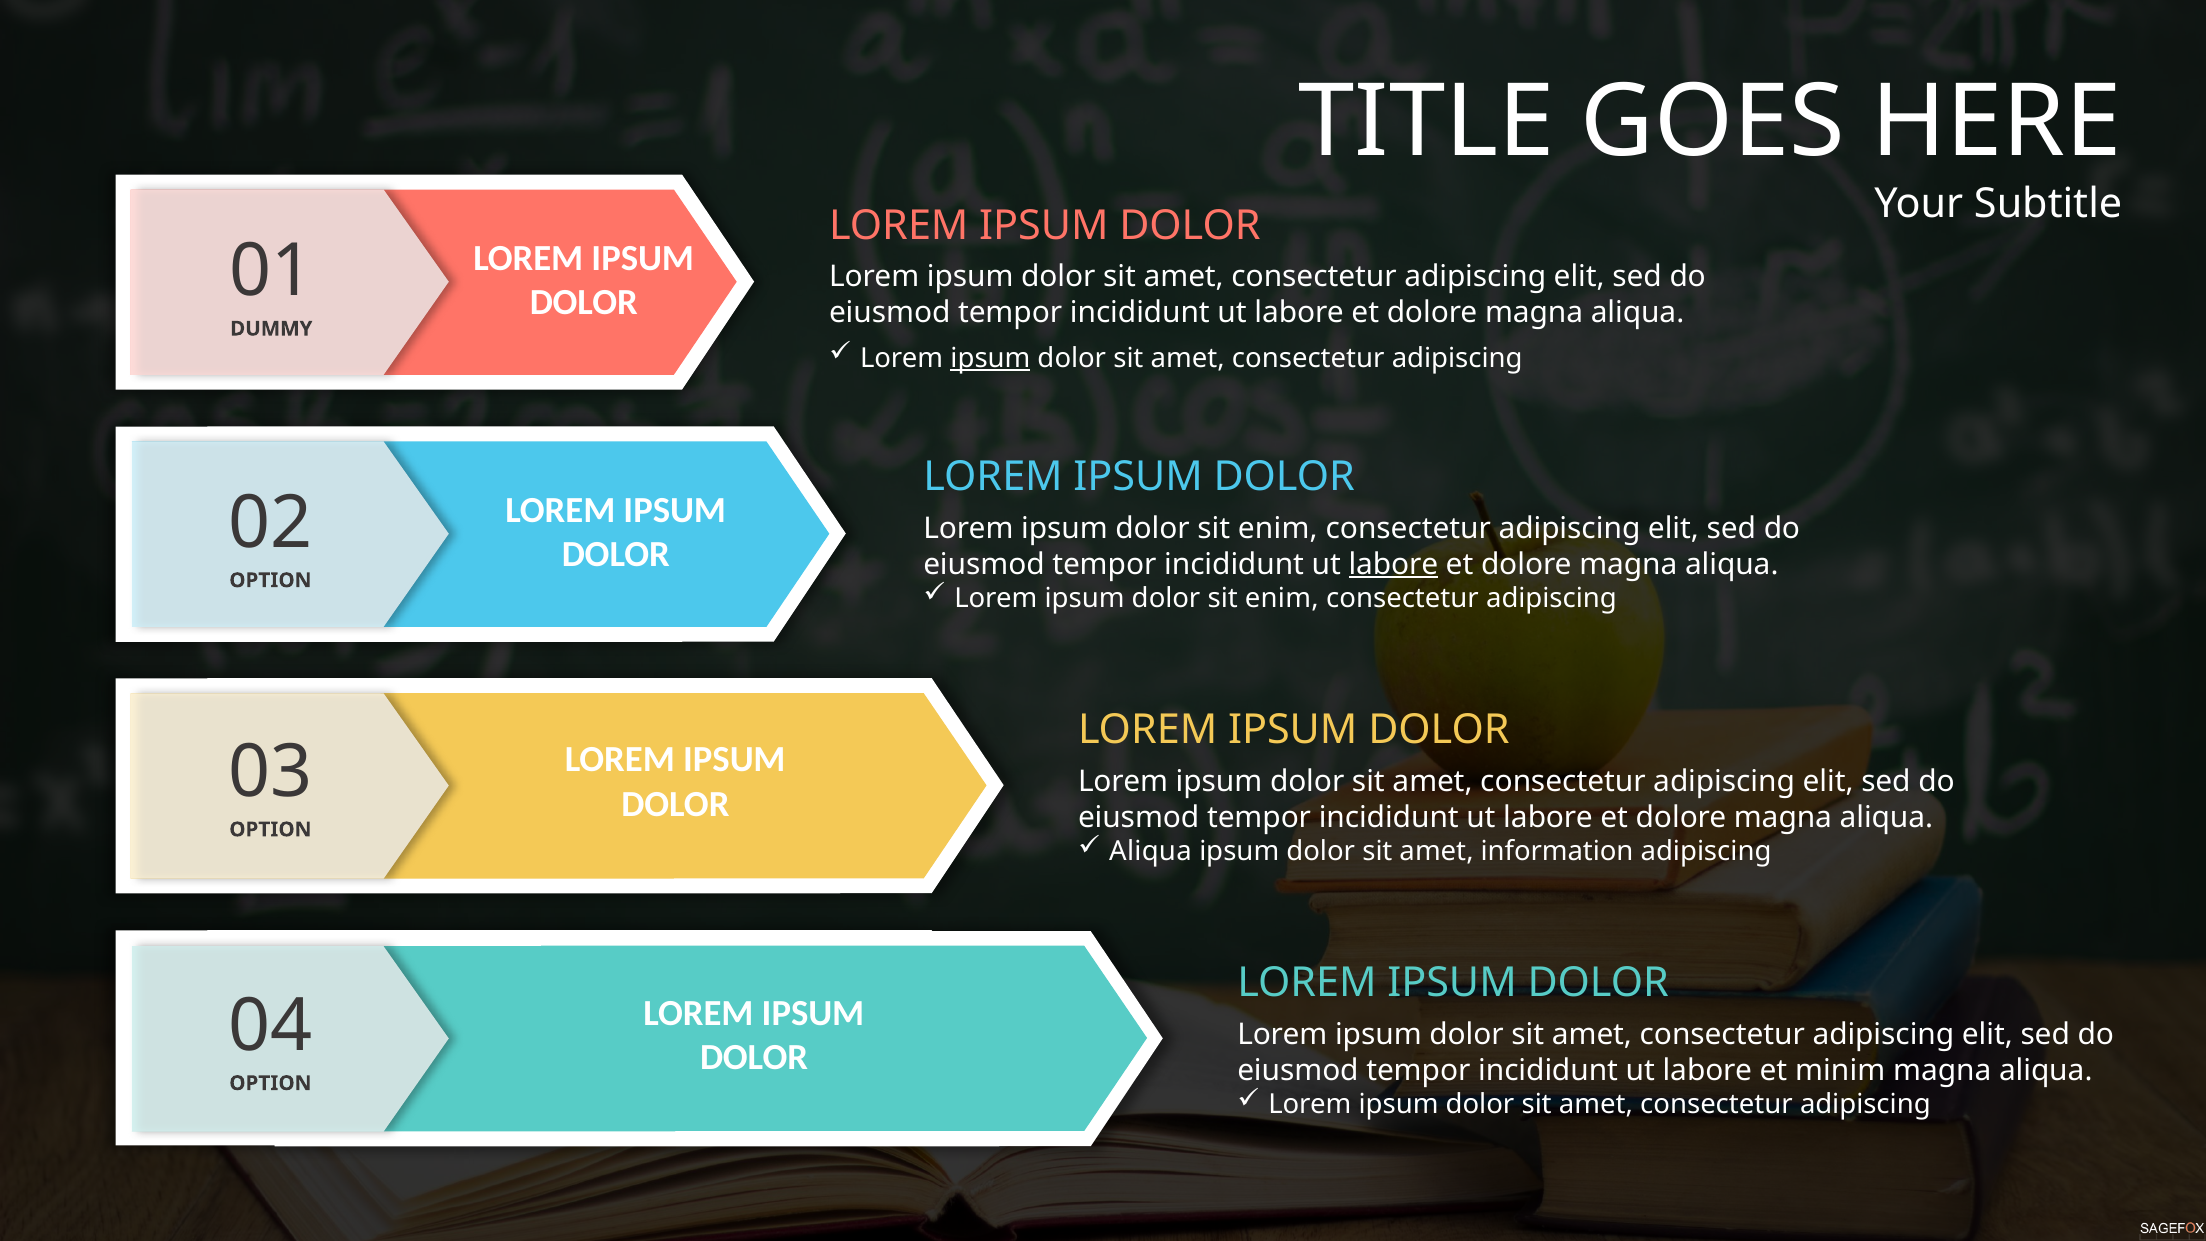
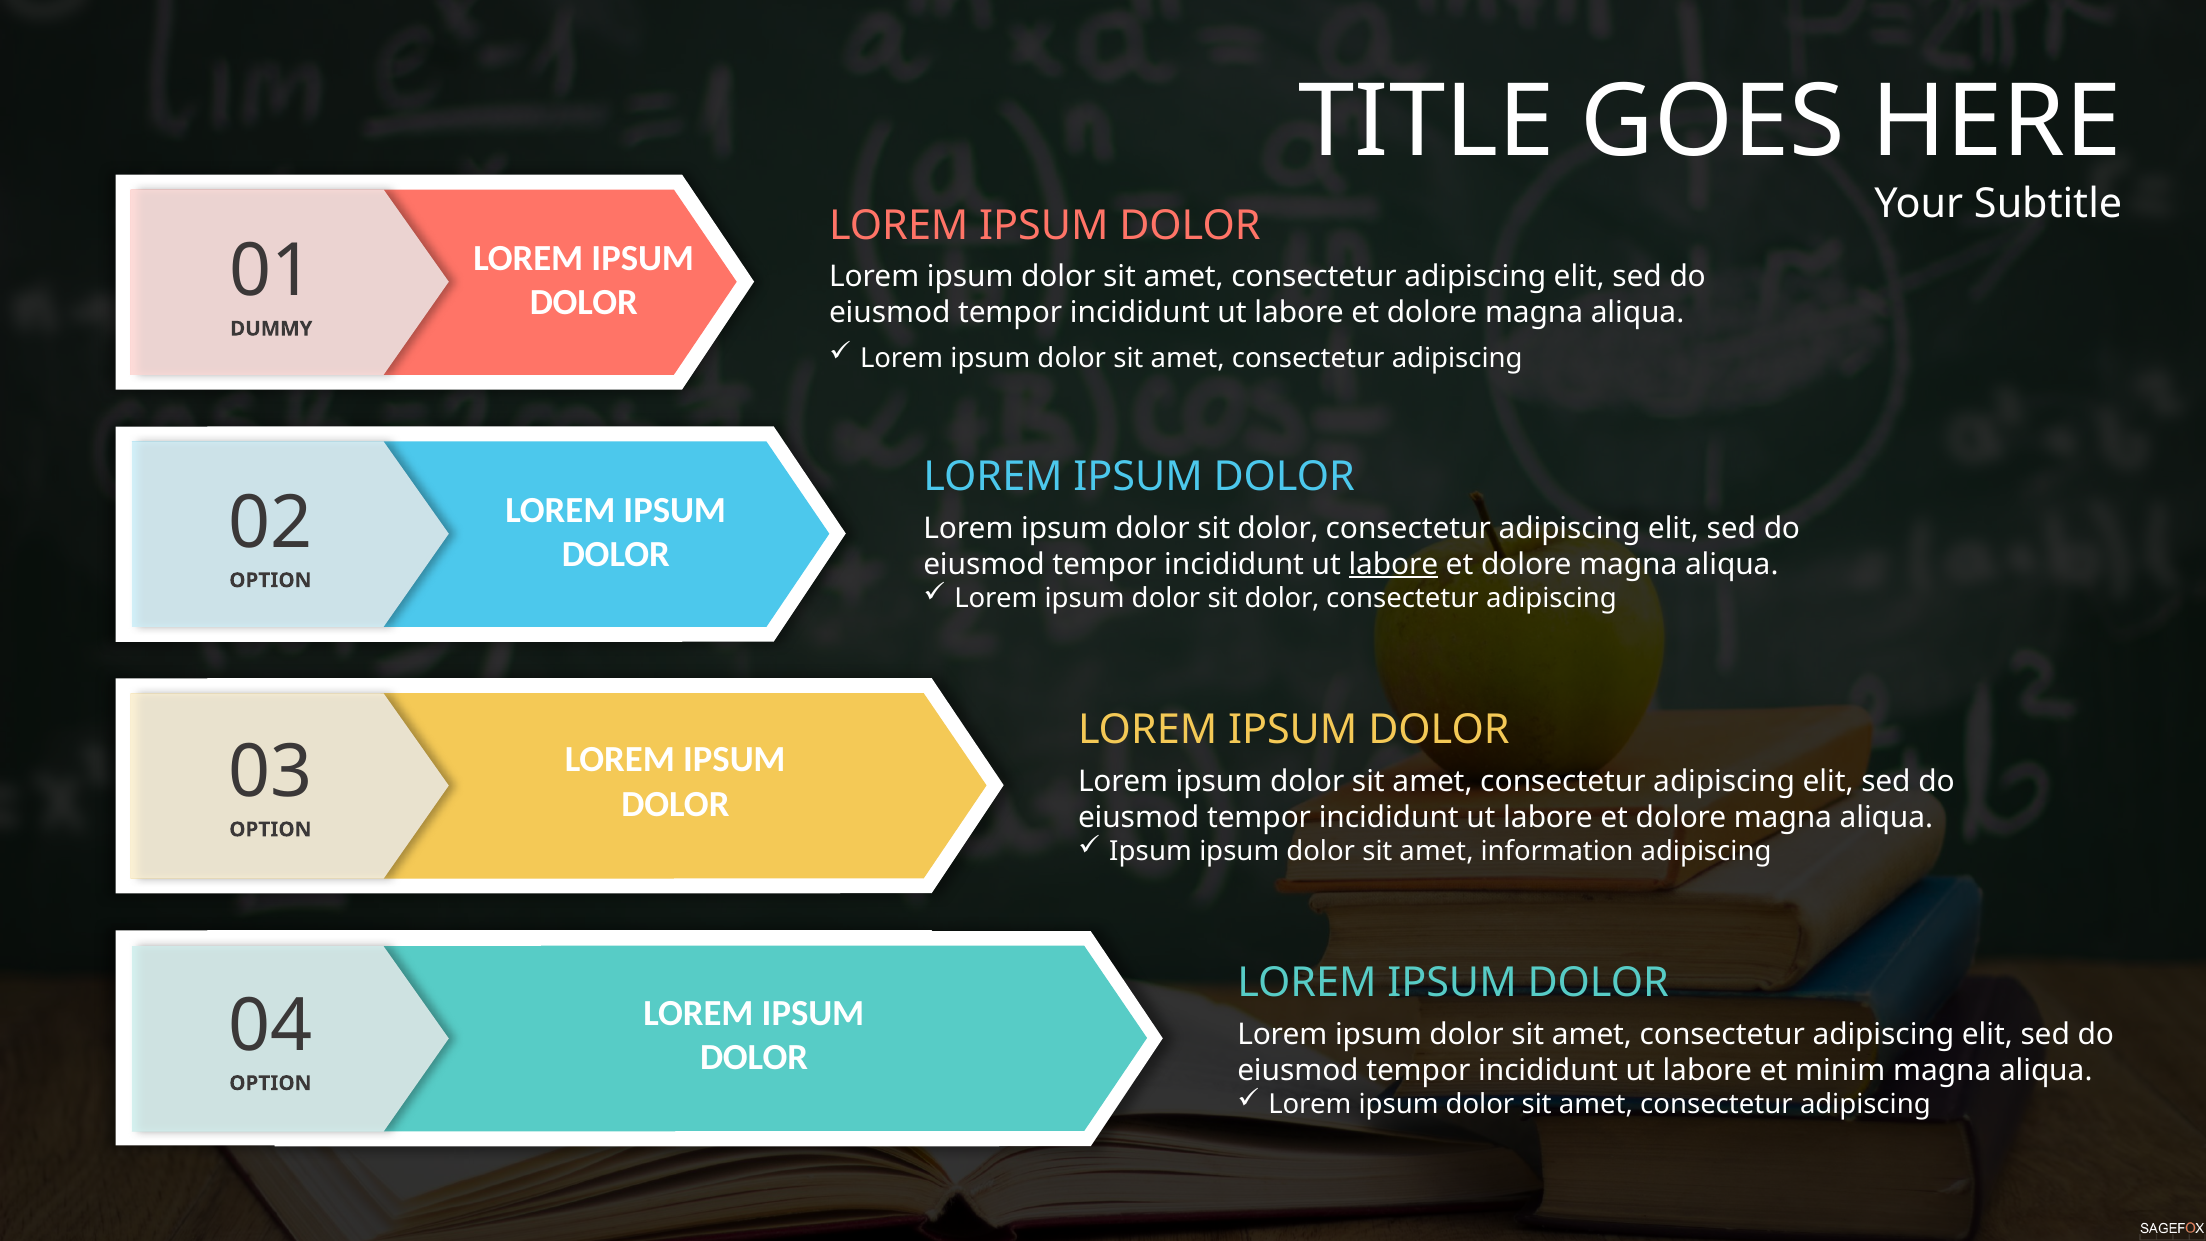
ipsum at (990, 358) underline: present -> none
enim at (1278, 528): enim -> dolor
enim at (1282, 599): enim -> dolor
Aliqua at (1150, 852): Aliqua -> Ipsum
